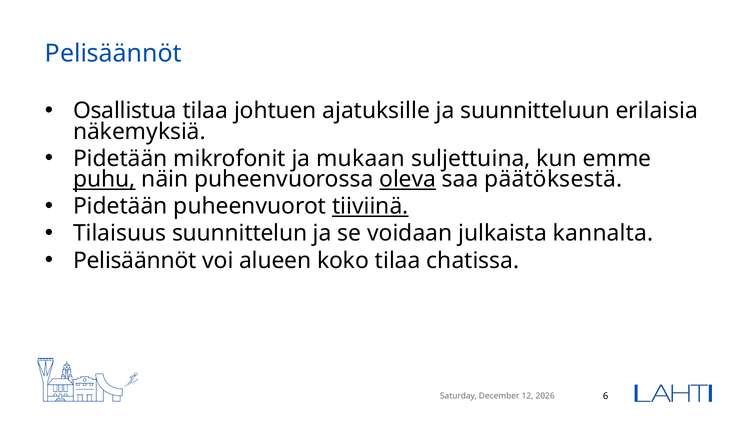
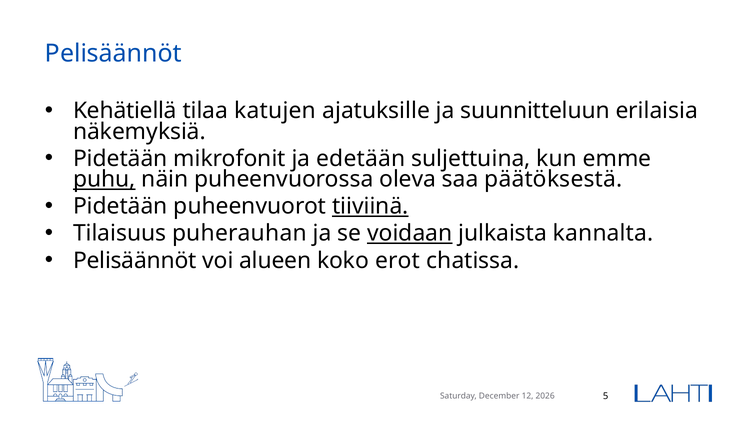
Osallistua: Osallistua -> Kehätiellä
johtuen: johtuen -> katujen
mukaan: mukaan -> edetään
oleva underline: present -> none
suunnittelun: suunnittelun -> puherauhan
voidaan underline: none -> present
koko tilaa: tilaa -> erot
6: 6 -> 5
